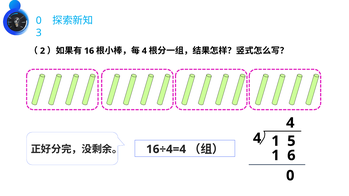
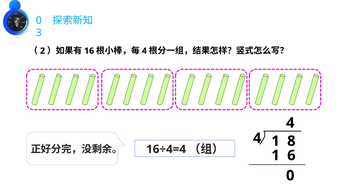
5: 5 -> 8
